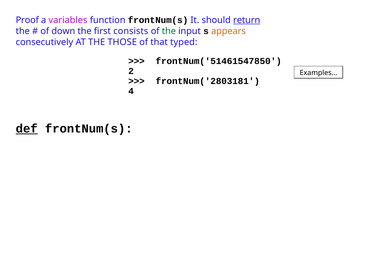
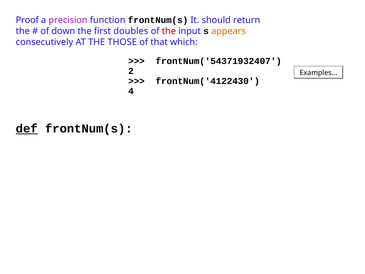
variables: variables -> precision
return underline: present -> none
consists: consists -> doubles
the at (169, 31) colour: green -> red
typed: typed -> which
frontNum('51461547850: frontNum('51461547850 -> frontNum('54371932407
frontNum('2803181: frontNum('2803181 -> frontNum('4122430
